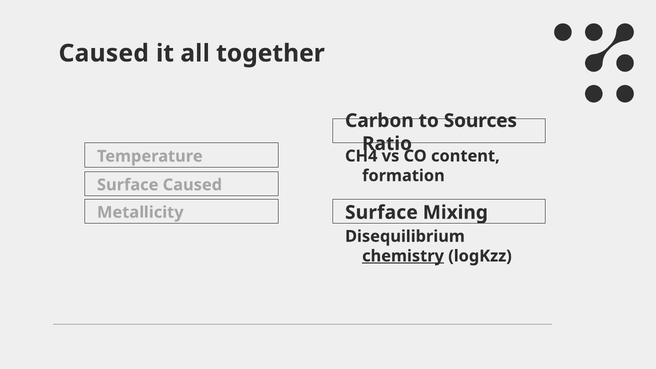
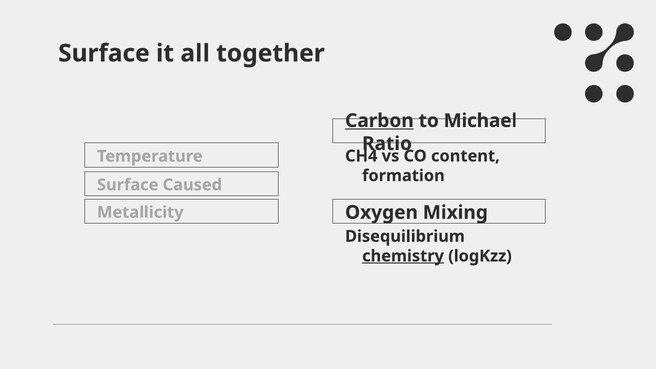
Caused at (104, 53): Caused -> Surface
Carbon underline: none -> present
Sources: Sources -> Michael
Surface at (381, 213): Surface -> Oxygen
